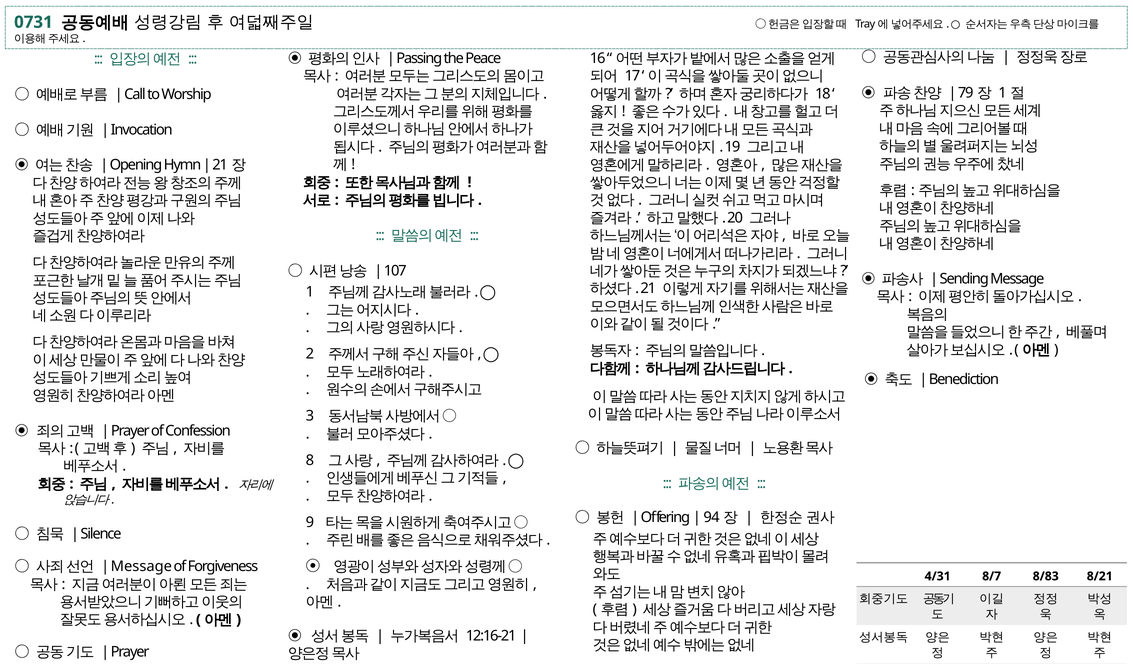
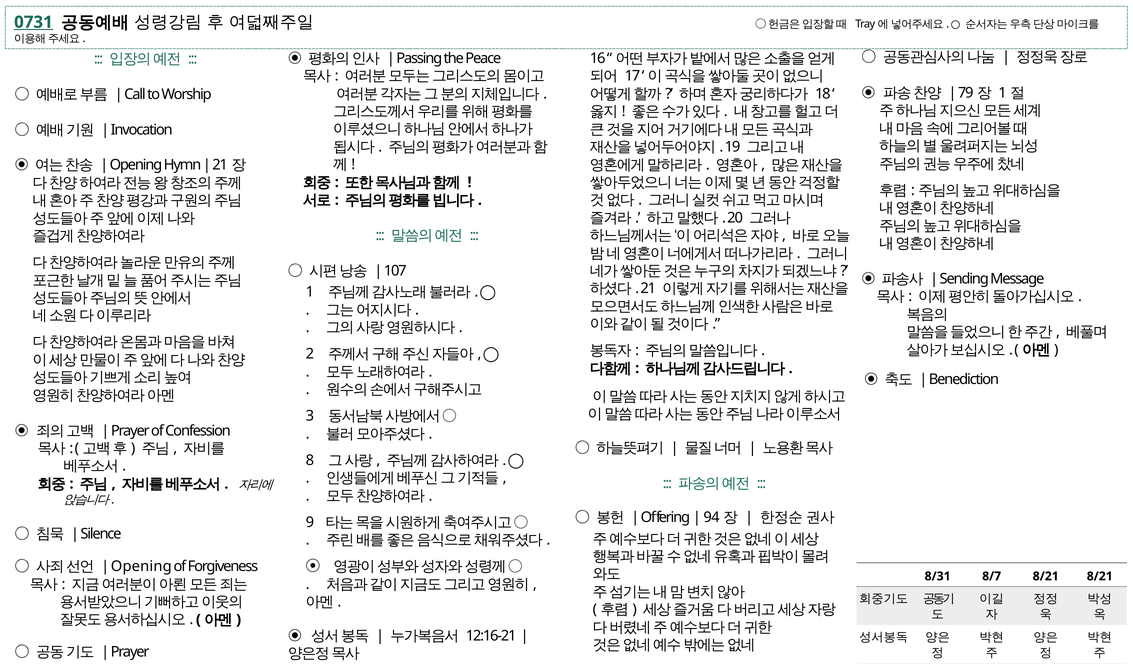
0731 underline: none -> present
Message at (141, 566): Message -> Opening
4/31: 4/31 -> 8/31
8/7 8/83: 8/83 -> 8/21
